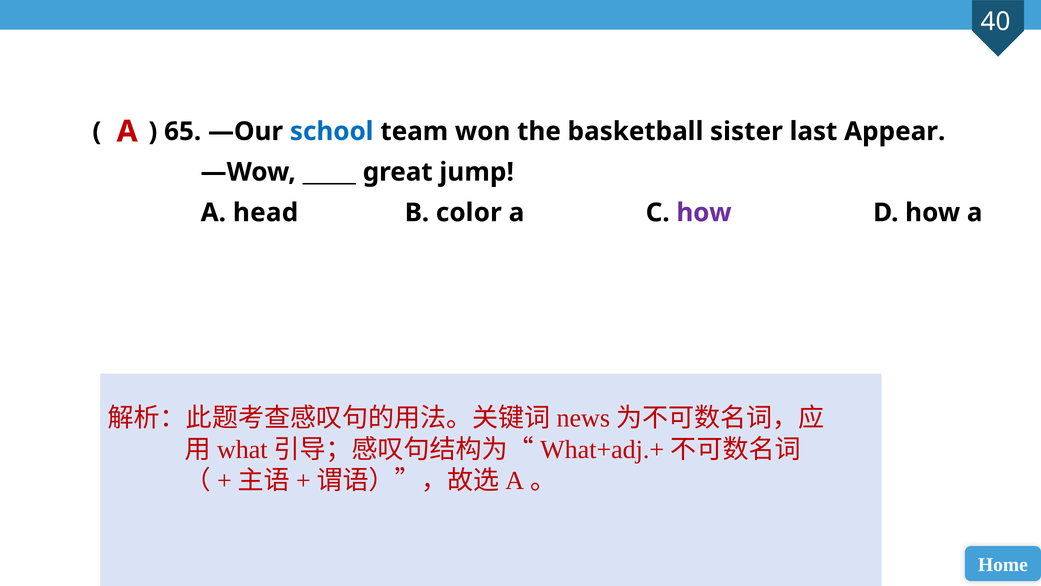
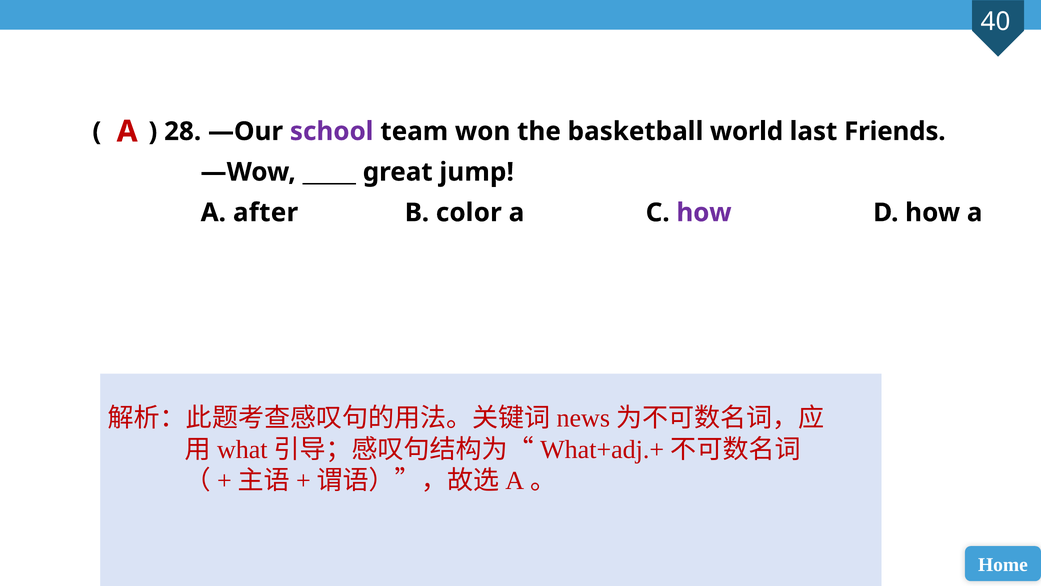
65: 65 -> 28
school colour: blue -> purple
sister: sister -> world
Appear: Appear -> Friends
head: head -> after
